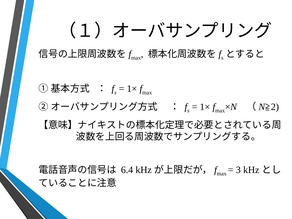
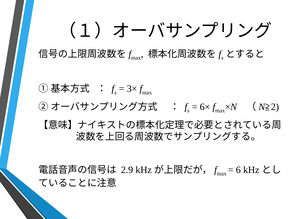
1× at (132, 89): 1× -> 3×
1× at (205, 107): 1× -> 6×
6.4: 6.4 -> 2.9
3: 3 -> 6
